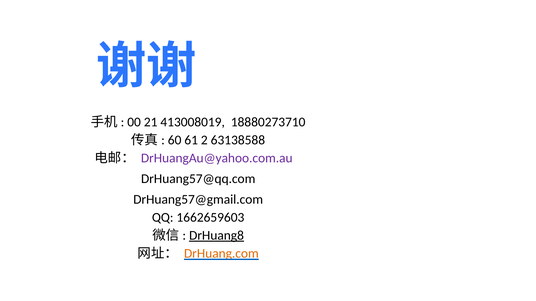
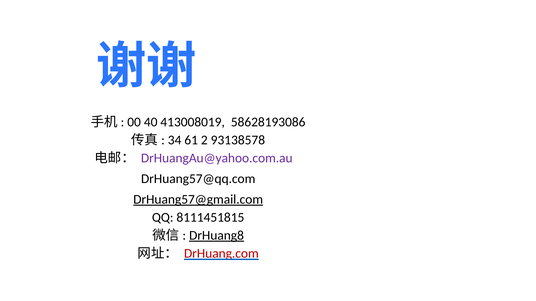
21: 21 -> 40
18880273710: 18880273710 -> 58628193086
60: 60 -> 34
63138588: 63138588 -> 93138578
DrHuang57@gmail.com underline: none -> present
1662659603: 1662659603 -> 8111451815
DrHuang.com colour: orange -> red
